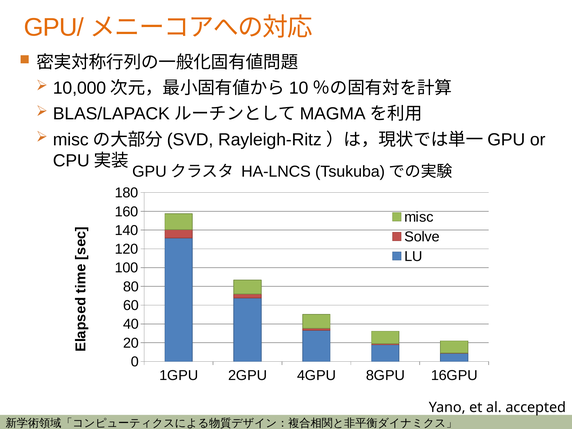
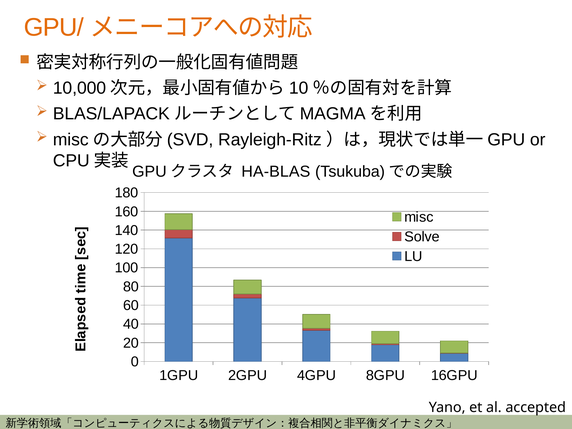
HA-LNCS: HA-LNCS -> HA-BLAS
